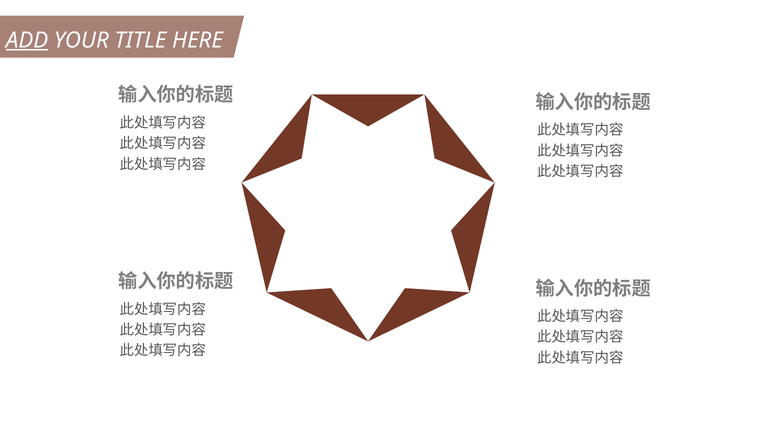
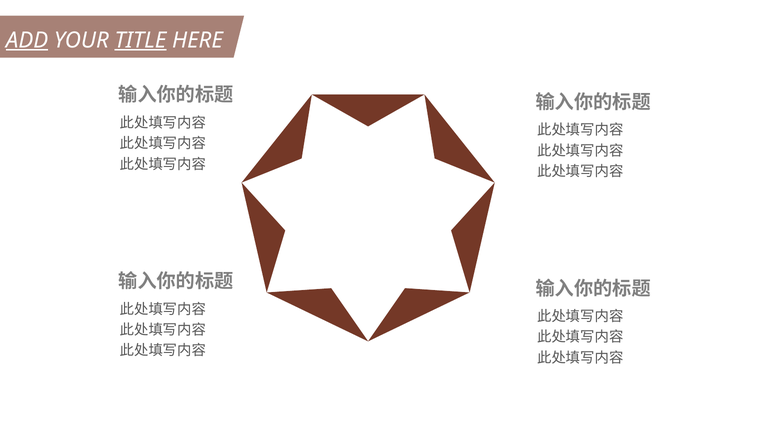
TITLE underline: none -> present
